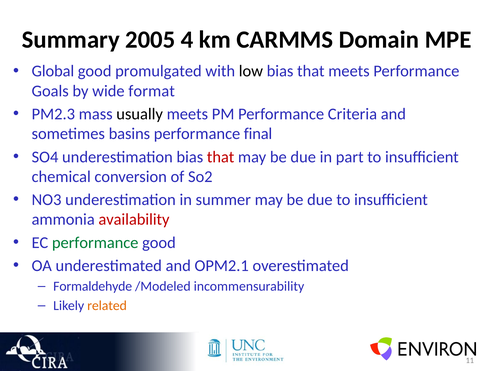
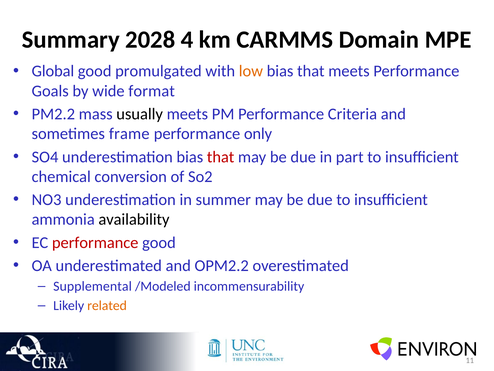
2005: 2005 -> 2028
low colour: black -> orange
PM2.3: PM2.3 -> PM2.2
basins: basins -> frame
final: final -> only
availability colour: red -> black
performance at (95, 242) colour: green -> red
OPM2.1: OPM2.1 -> OPM2.2
Formaldehyde: Formaldehyde -> Supplemental
